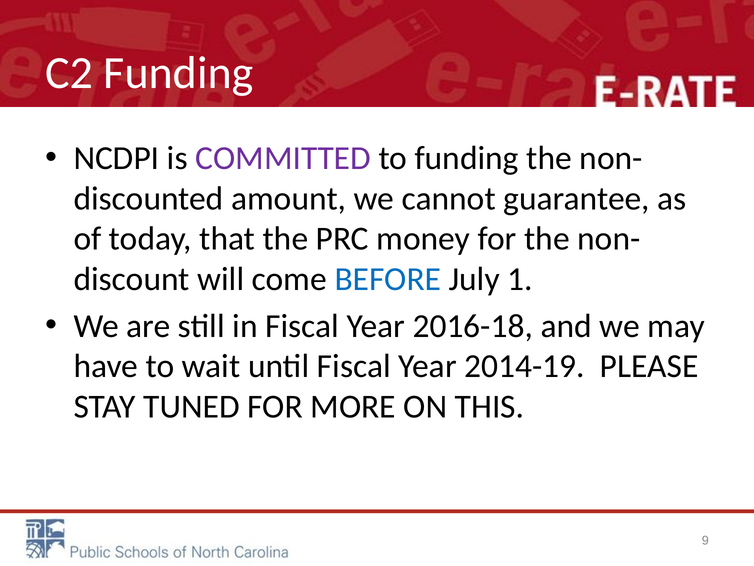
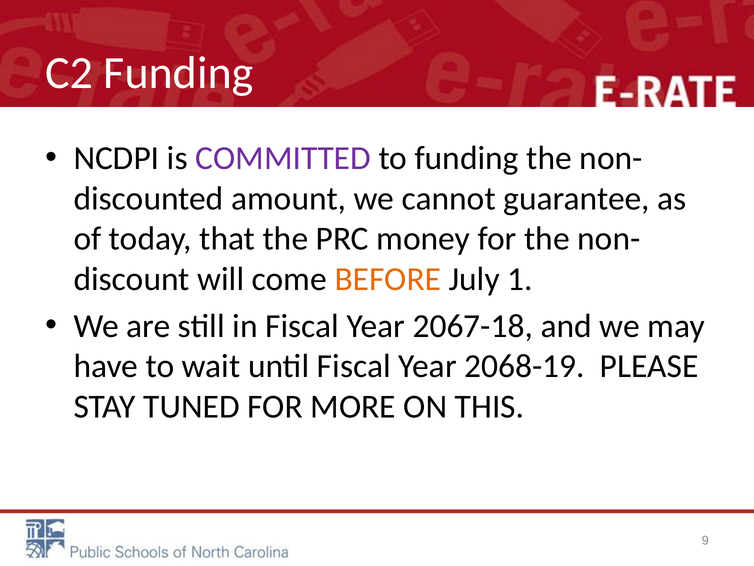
BEFORE colour: blue -> orange
2016-18: 2016-18 -> 2067-18
2014-19: 2014-19 -> 2068-19
